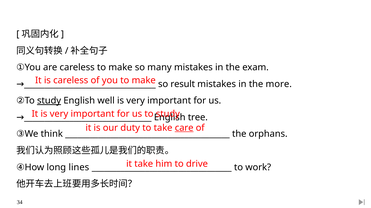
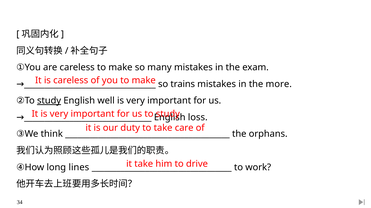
result: result -> trains
tree: tree -> loss
care underline: present -> none
